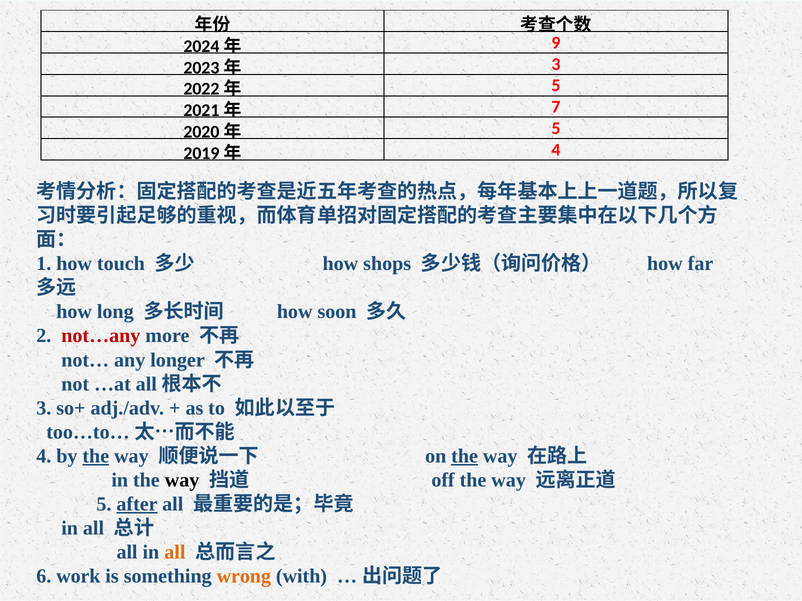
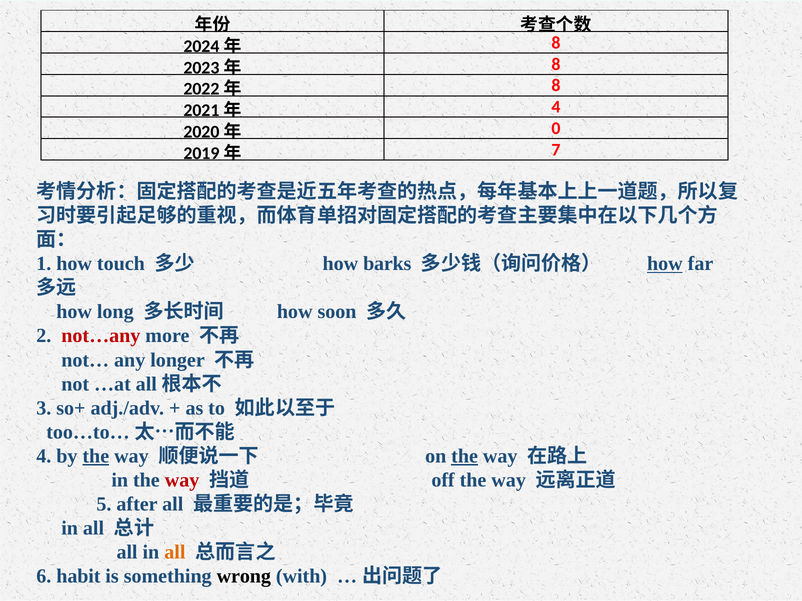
9 at (556, 43): 9 -> 8
3 at (556, 64): 3 -> 8
5 at (556, 86): 5 -> 8
7 at (556, 107): 7 -> 4
5 at (556, 128): 5 -> 0
4 at (556, 150): 4 -> 7
shops: shops -> barks
how at (665, 264) underline: none -> present
way at (182, 481) colour: black -> red
after underline: present -> none
work: work -> habit
wrong colour: orange -> black
